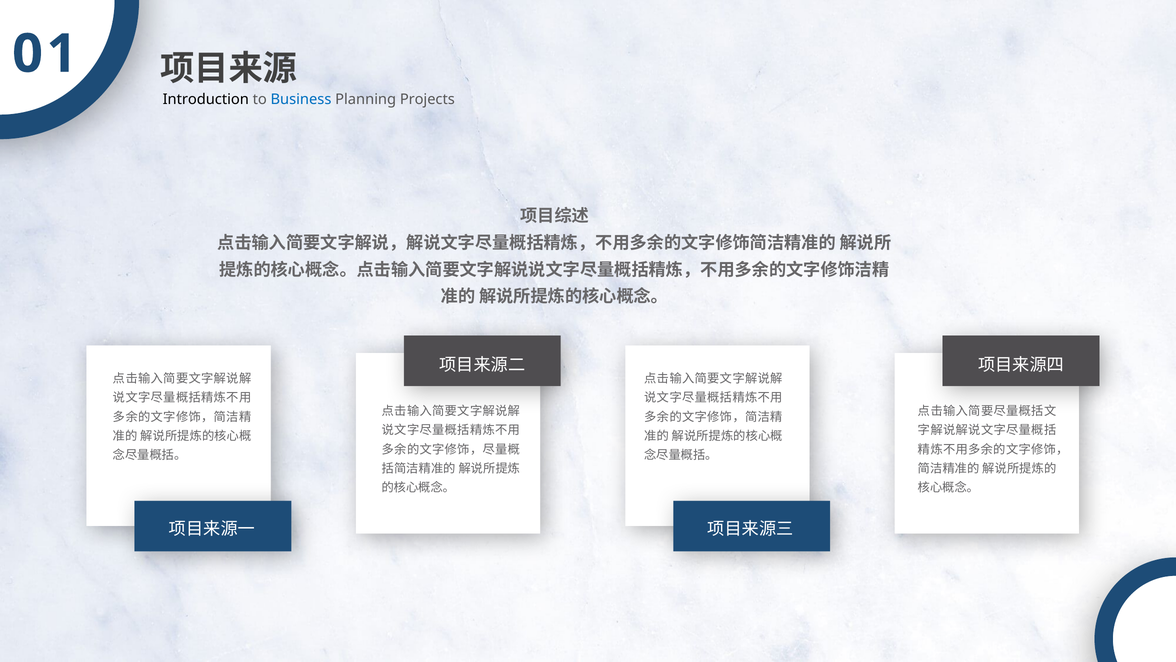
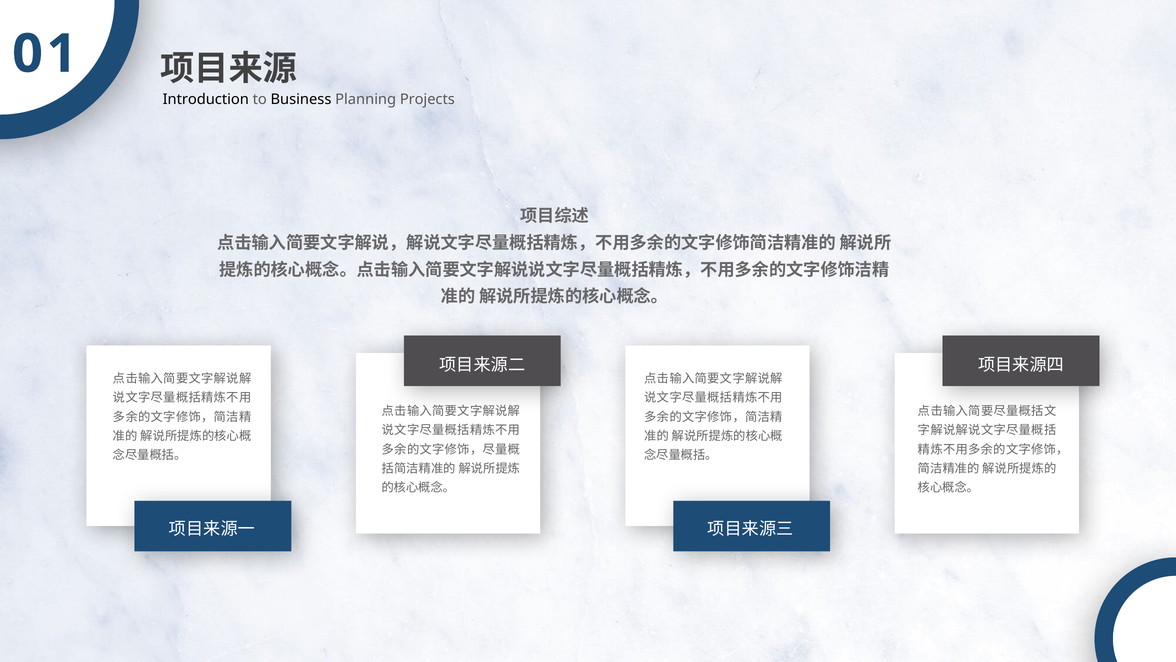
Business colour: blue -> black
